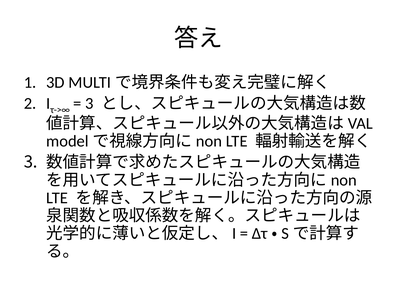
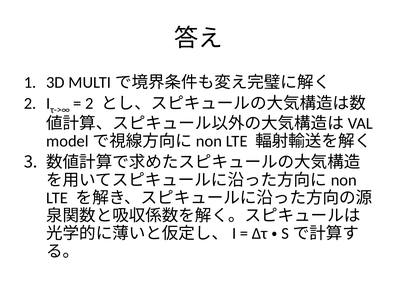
3 at (89, 104): 3 -> 2
